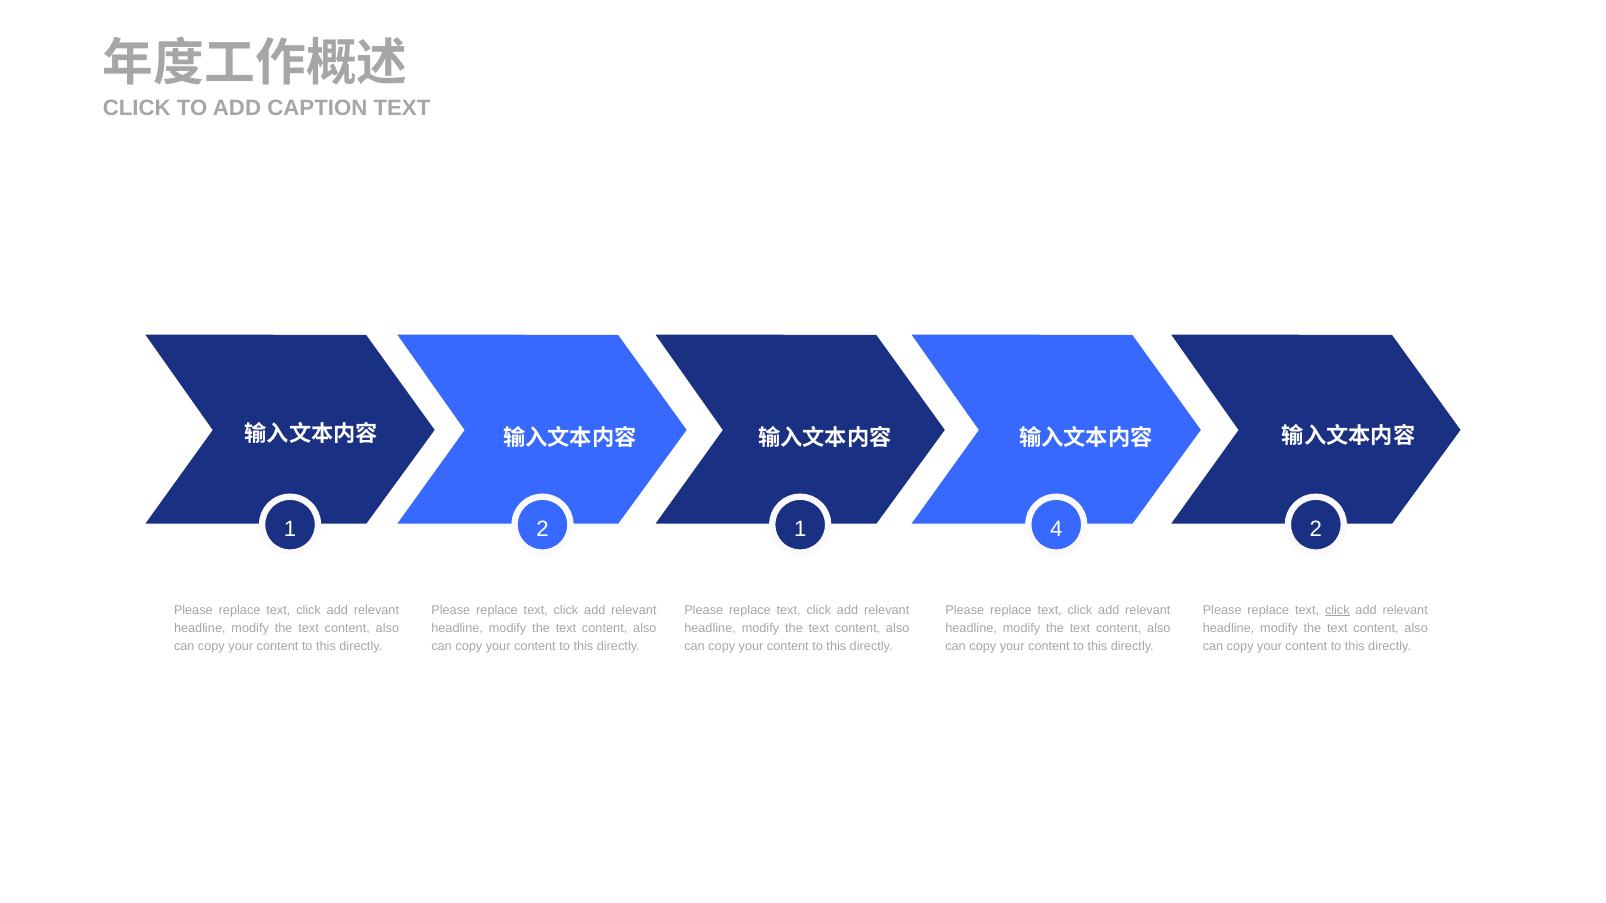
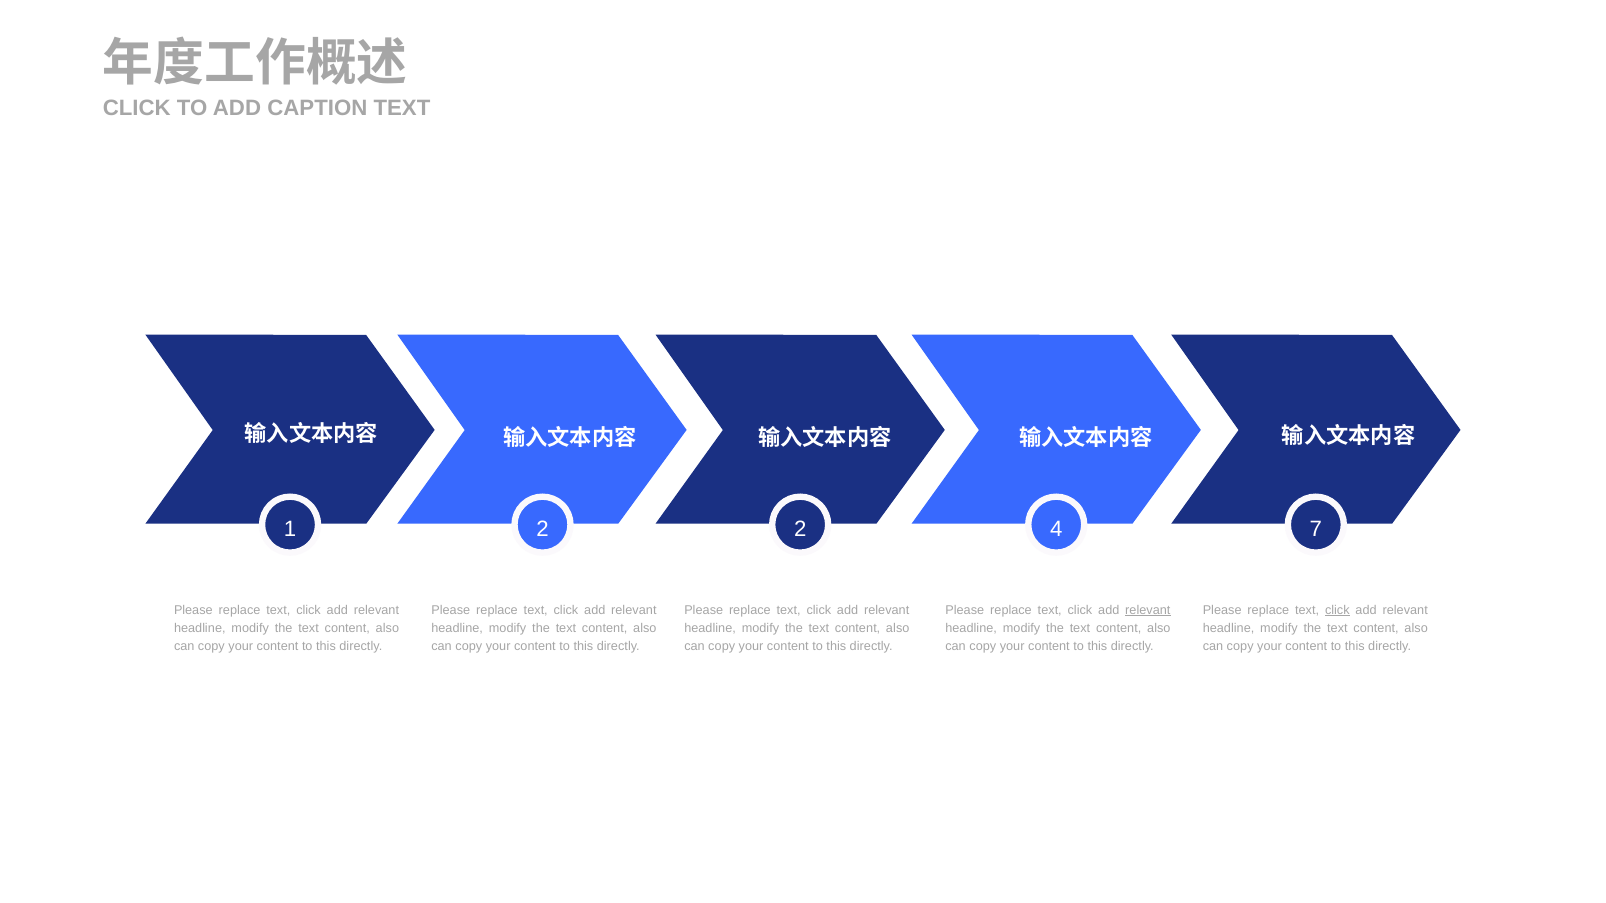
2 1: 1 -> 2
4 2: 2 -> 7
relevant at (1148, 610) underline: none -> present
